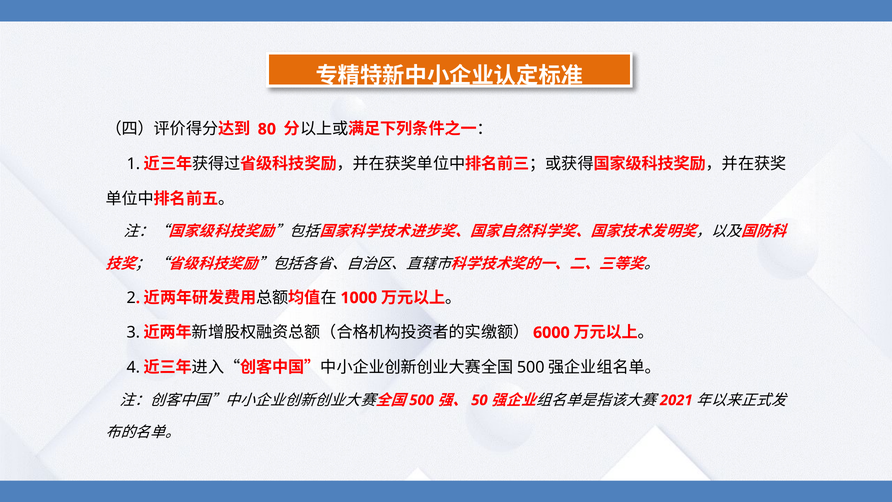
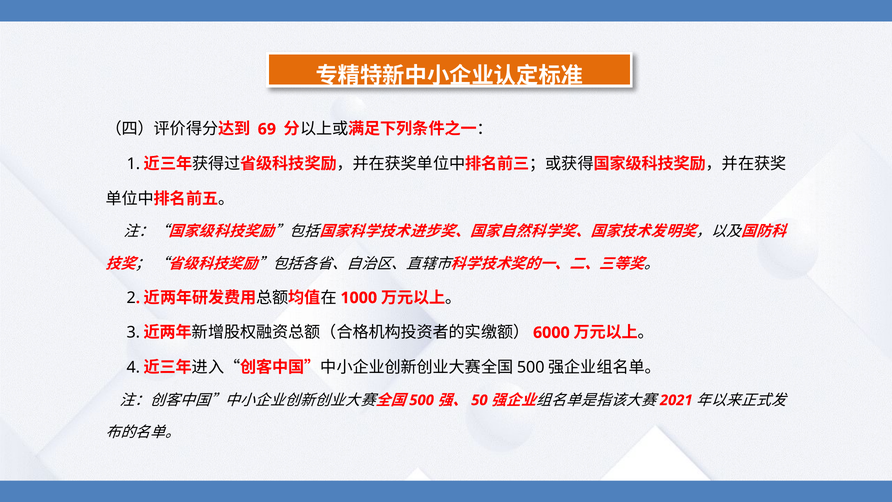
80: 80 -> 69
